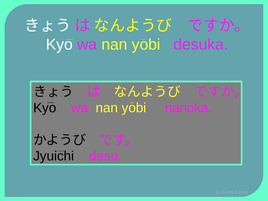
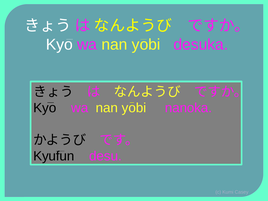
Jyuichi: Jyuichi -> Kyufun
